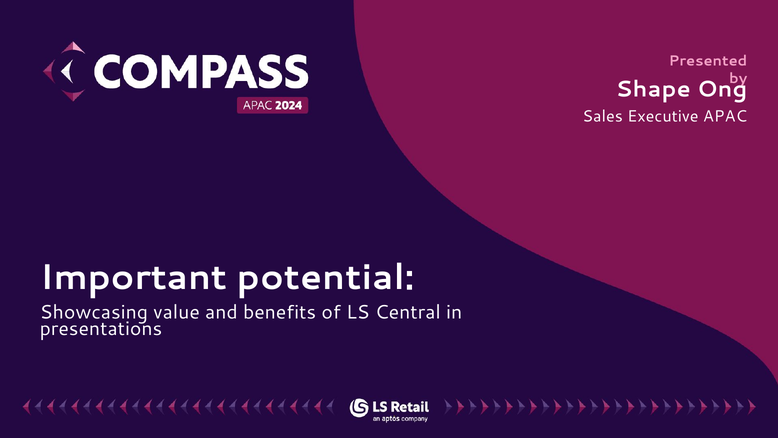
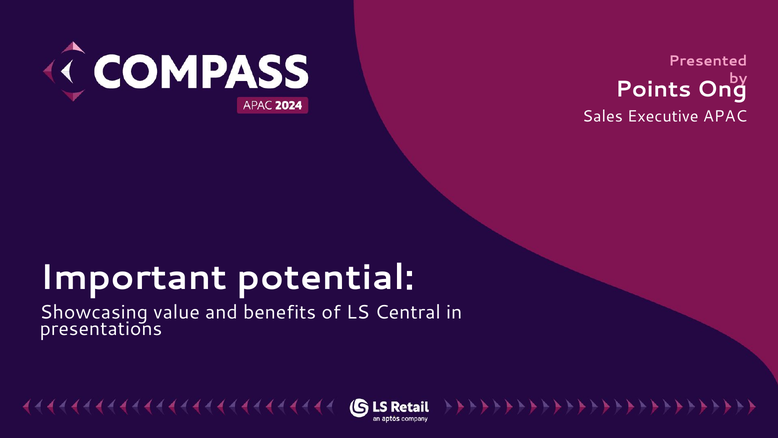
Shape: Shape -> Points
